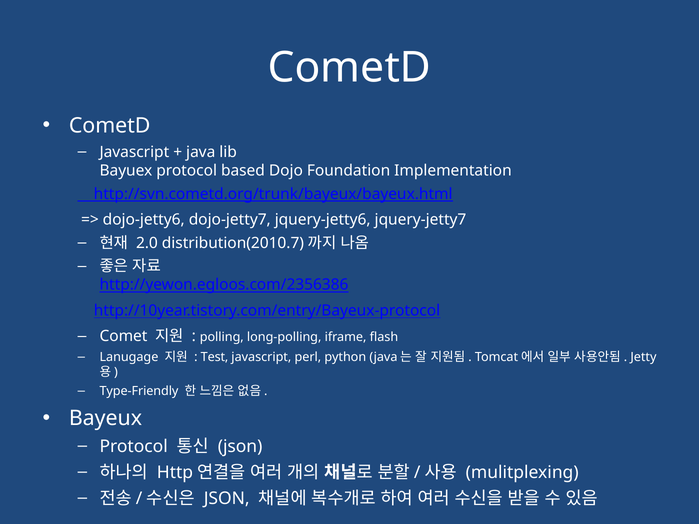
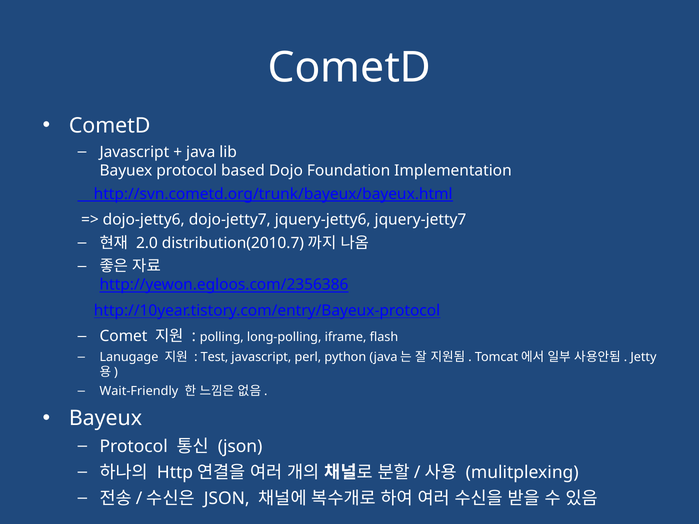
Type-Friendly: Type-Friendly -> Wait-Friendly
